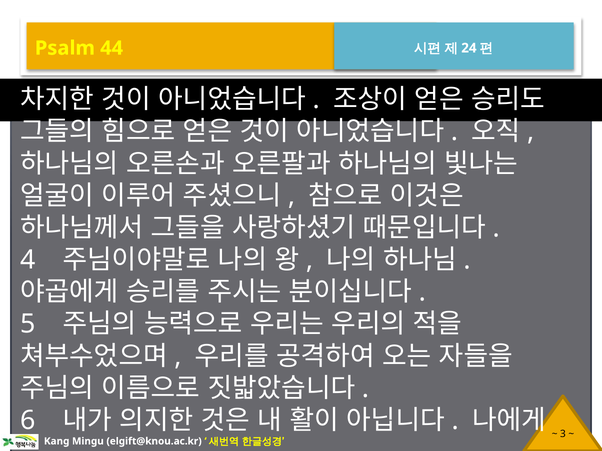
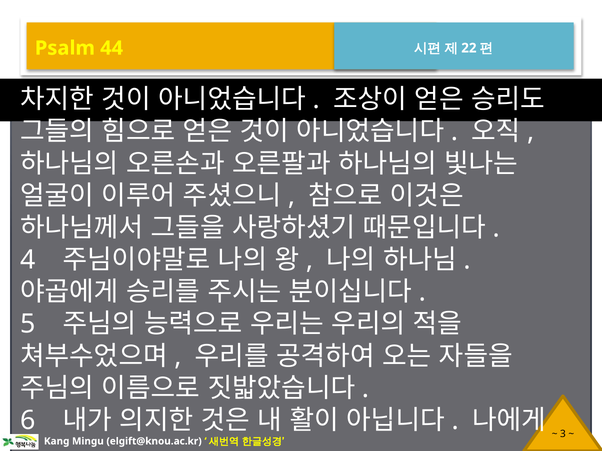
24: 24 -> 22
